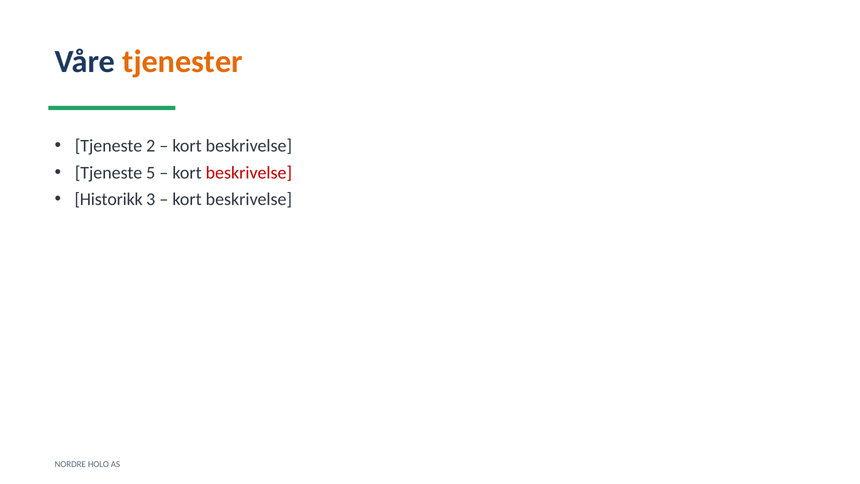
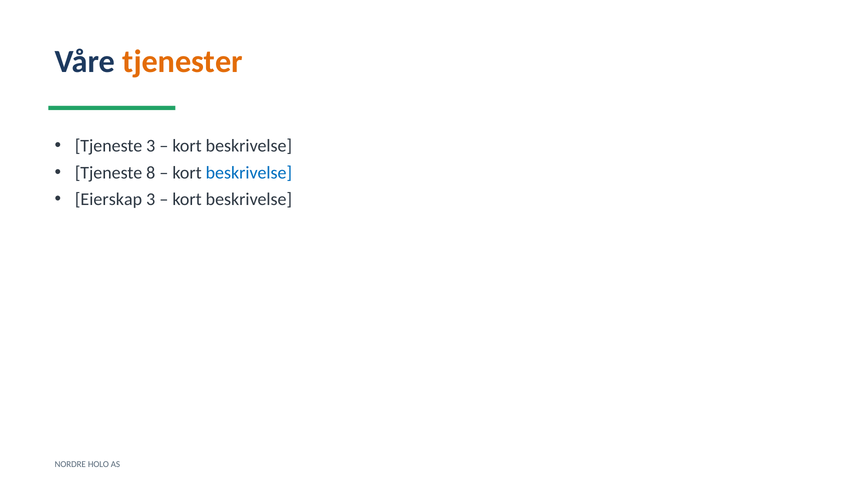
Tjeneste 2: 2 -> 3
5: 5 -> 8
beskrivelse at (249, 173) colour: red -> blue
Historikk: Historikk -> Eierskap
